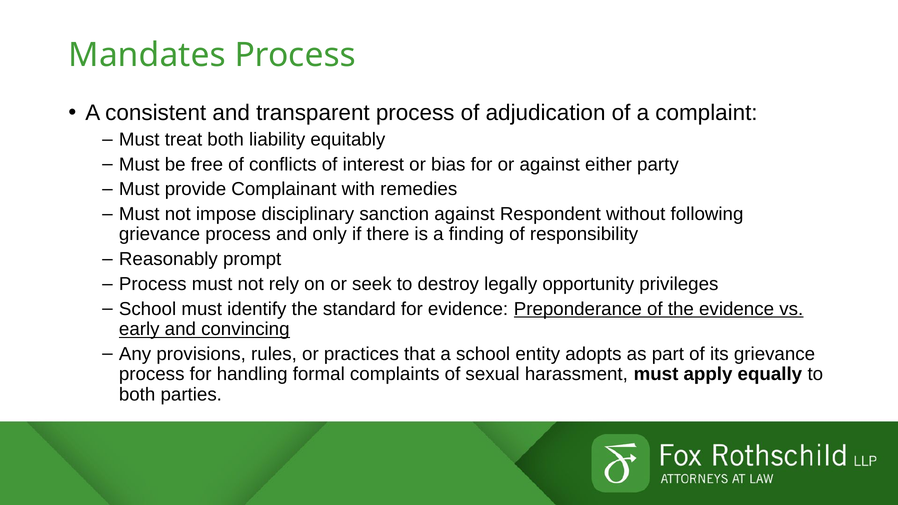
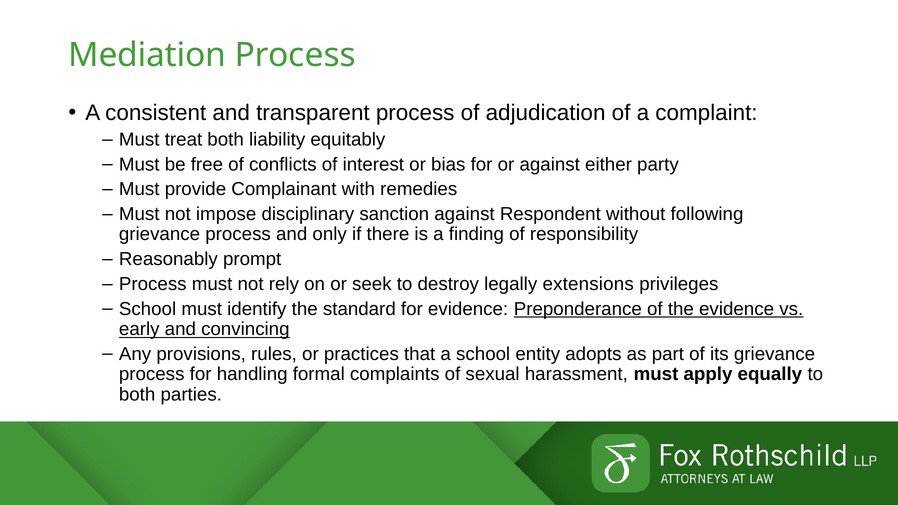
Mandates: Mandates -> Mediation
opportunity: opportunity -> extensions
